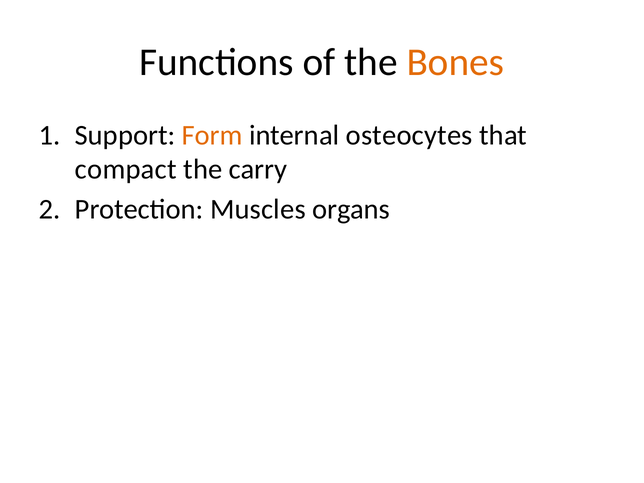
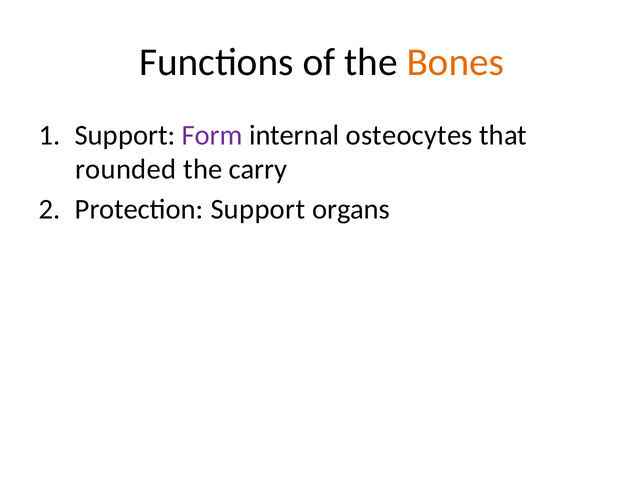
Form colour: orange -> purple
compact: compact -> rounded
Protection Muscles: Muscles -> Support
